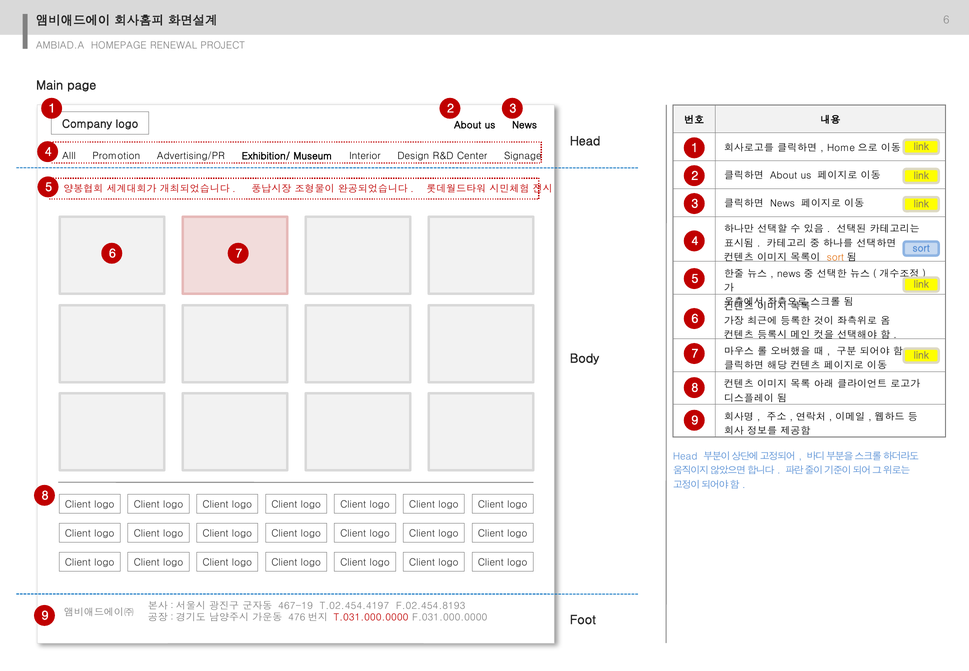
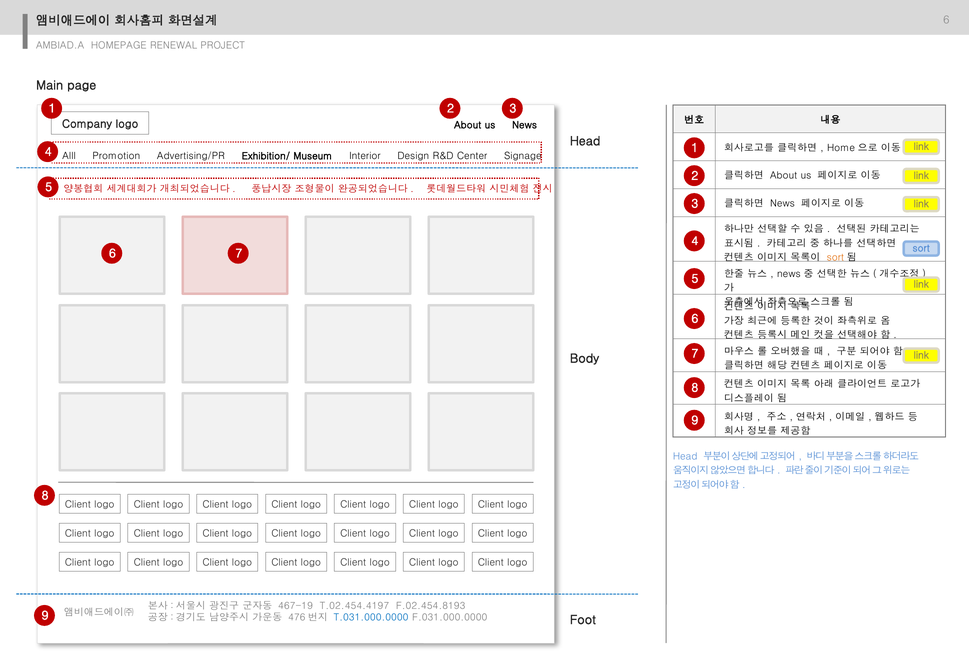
T.031.000.0000 colour: red -> blue
